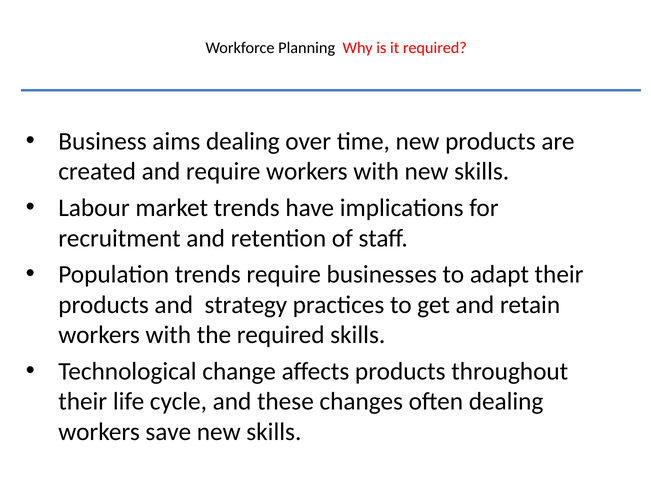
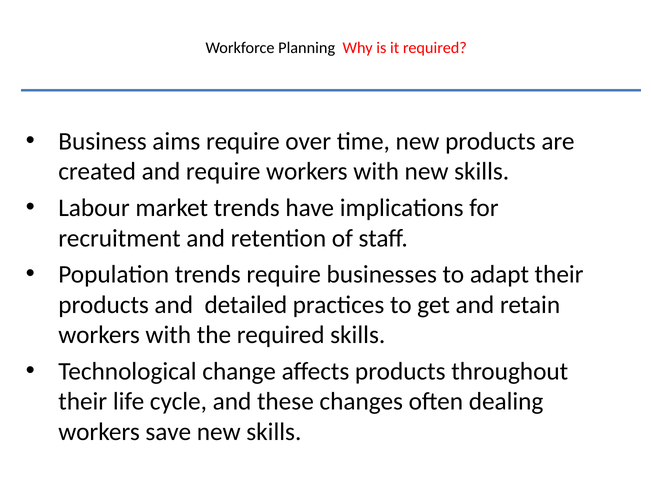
aims dealing: dealing -> require
strategy: strategy -> detailed
